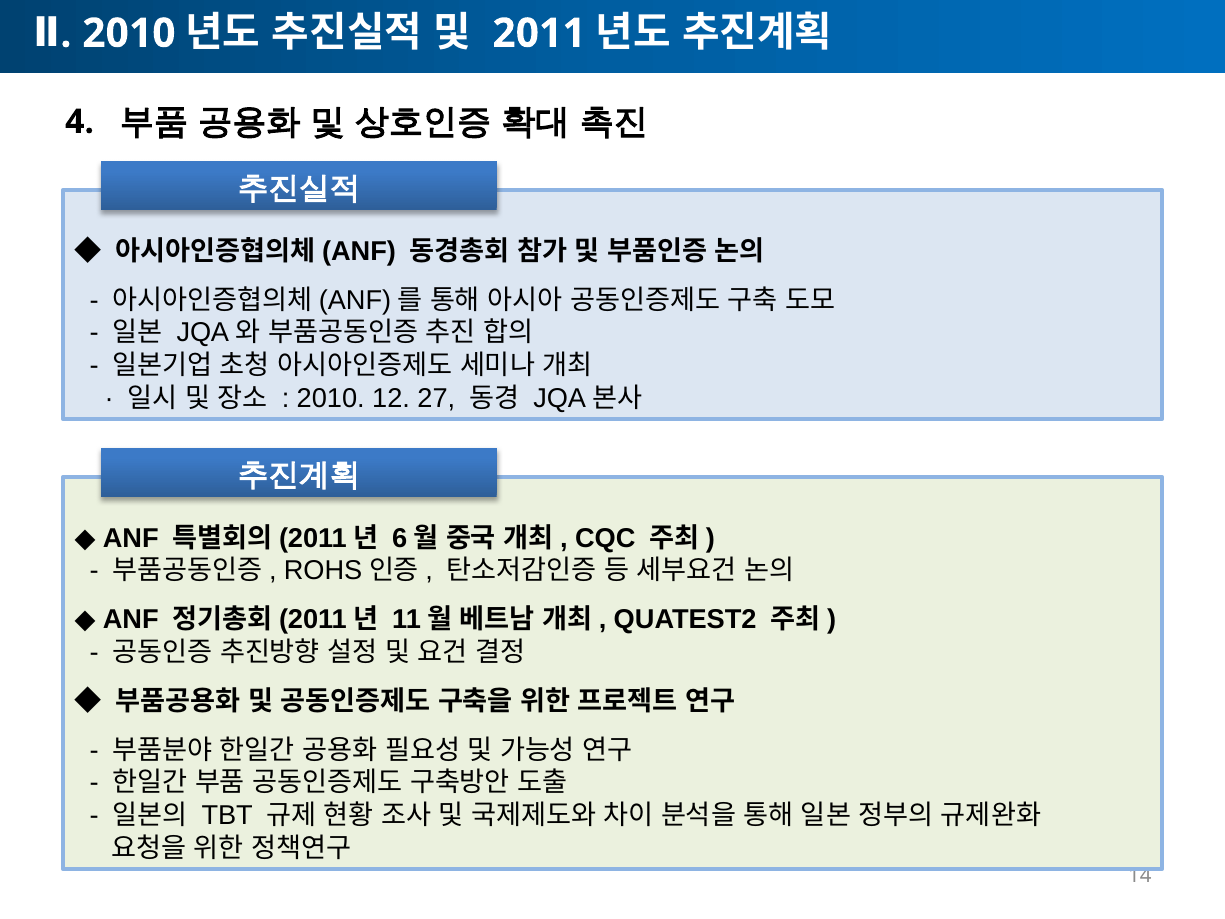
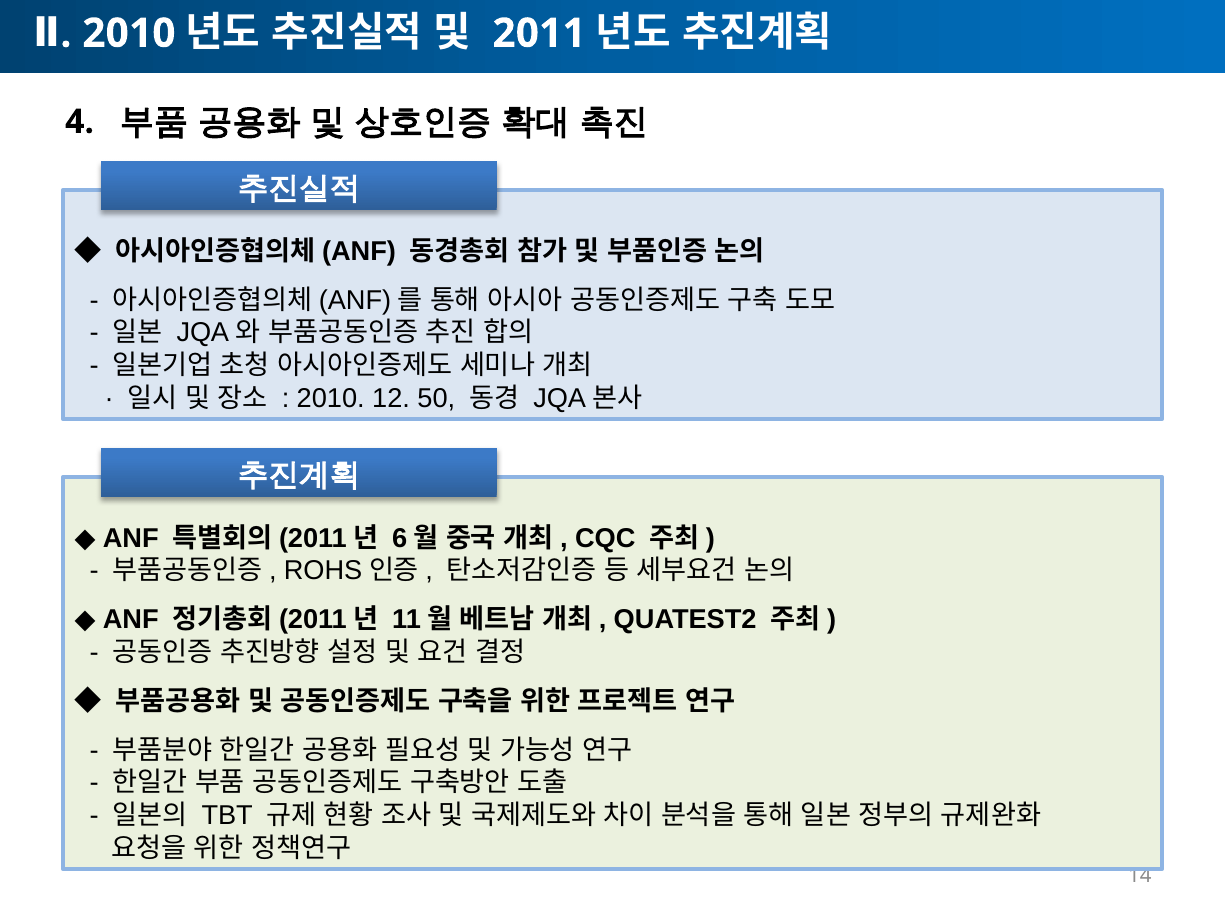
27: 27 -> 50
